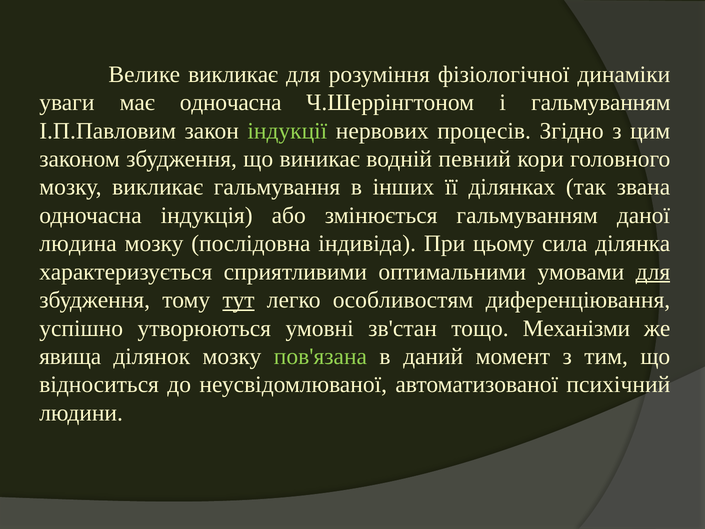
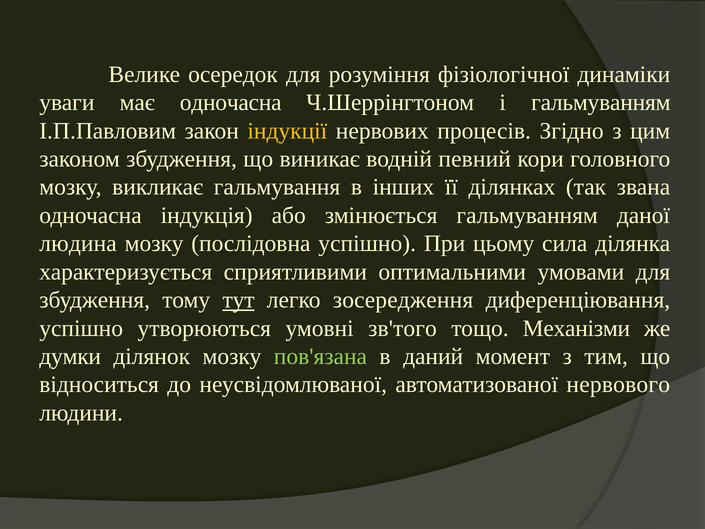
Велике викликає: викликає -> осередок
індукції colour: light green -> yellow
послідовна індивіда: індивіда -> успішно
для at (653, 272) underline: present -> none
особливостям: особливостям -> зосередження
зв'стан: зв'стан -> зв'того
явища: явища -> думки
психічний: психічний -> нервового
